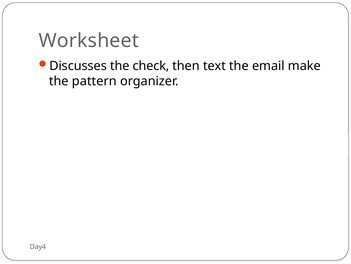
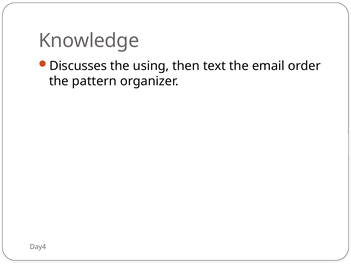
Worksheet: Worksheet -> Knowledge
check: check -> using
make: make -> order
